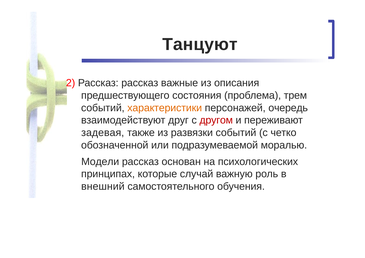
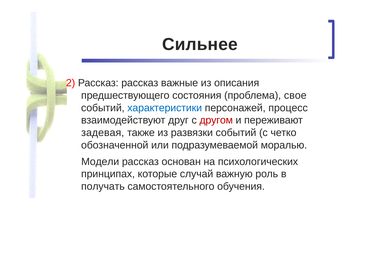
Танцуют: Танцуют -> Сильнее
трем: трем -> свое
характеристики colour: orange -> blue
очередь: очередь -> процесс
внешний: внешний -> получать
